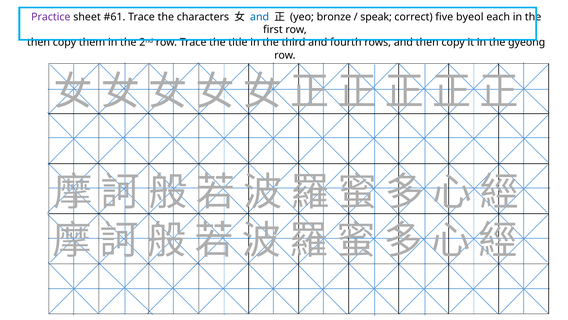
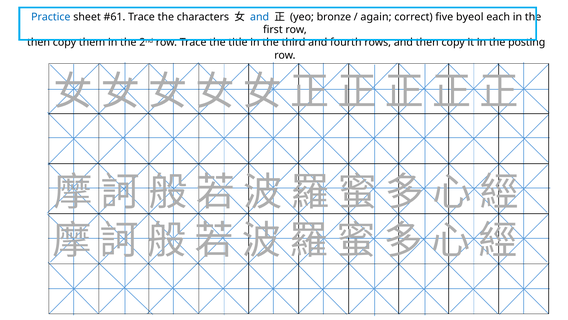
Practice colour: purple -> blue
speak: speak -> again
gyeong: gyeong -> posting
